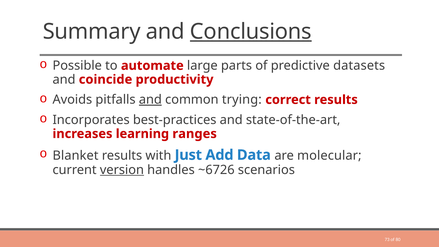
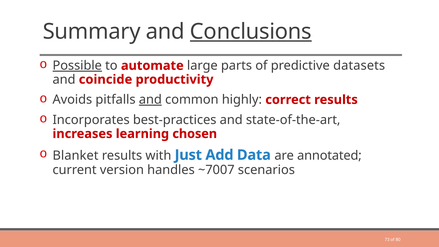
Possible underline: none -> present
trying: trying -> highly
ranges: ranges -> chosen
molecular: molecular -> annotated
version underline: present -> none
~6726: ~6726 -> ~7007
